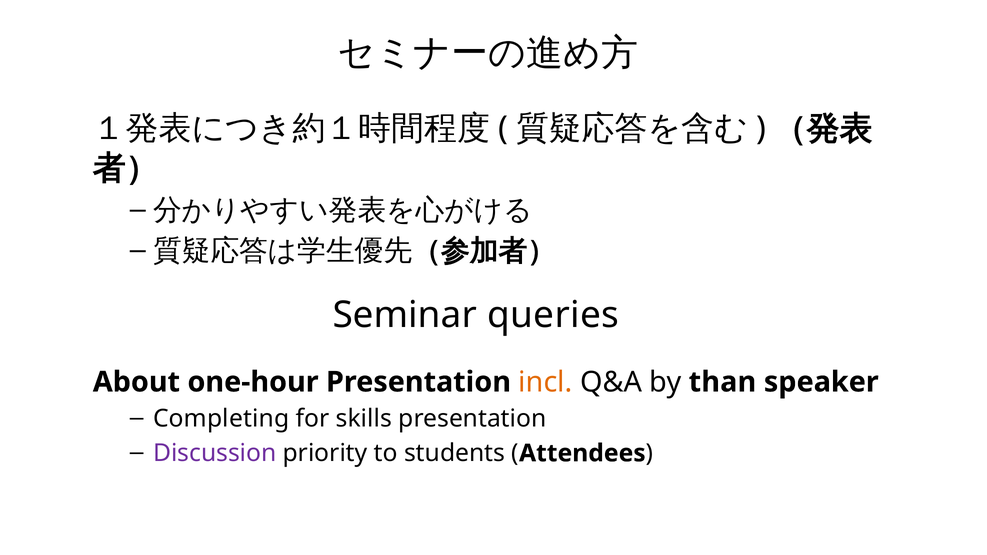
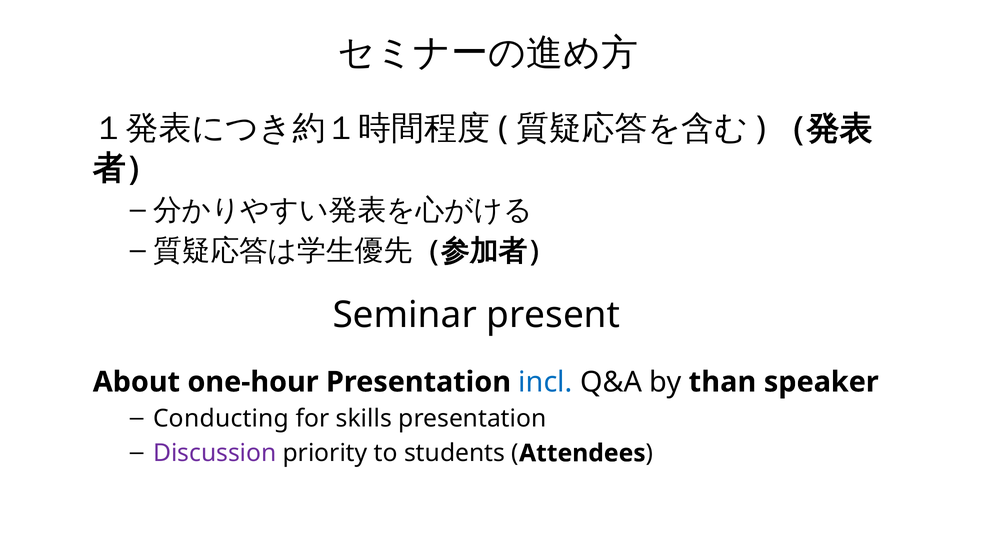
queries: queries -> present
incl colour: orange -> blue
Completing: Completing -> Conducting
